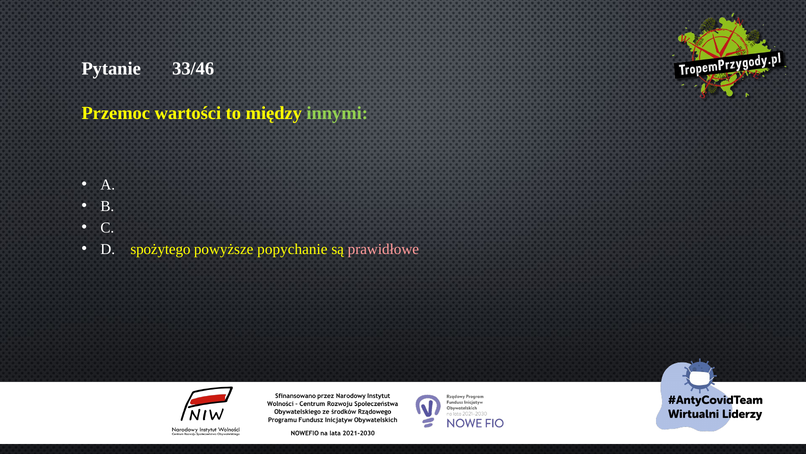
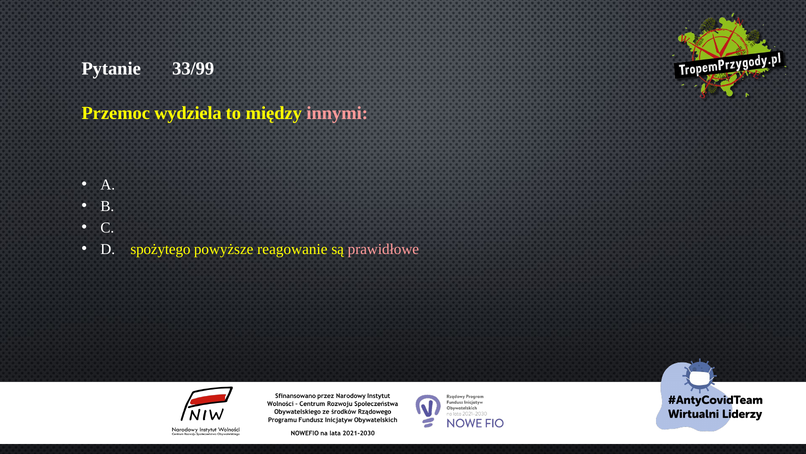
33/46: 33/46 -> 33/99
wartości: wartości -> wydziela
innymi colour: light green -> pink
popychanie: popychanie -> reagowanie
